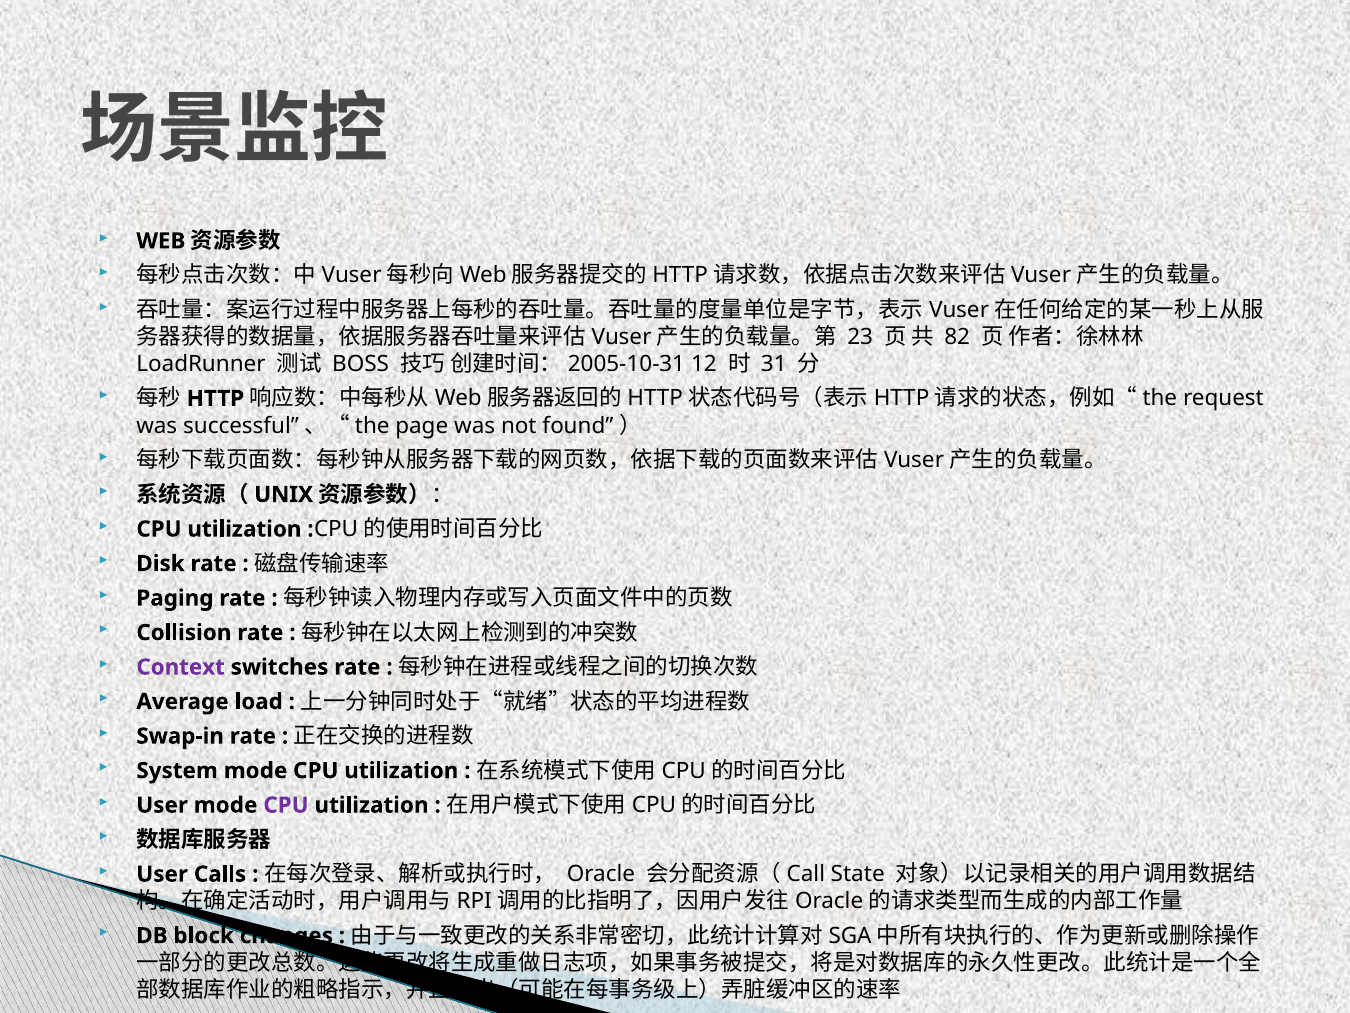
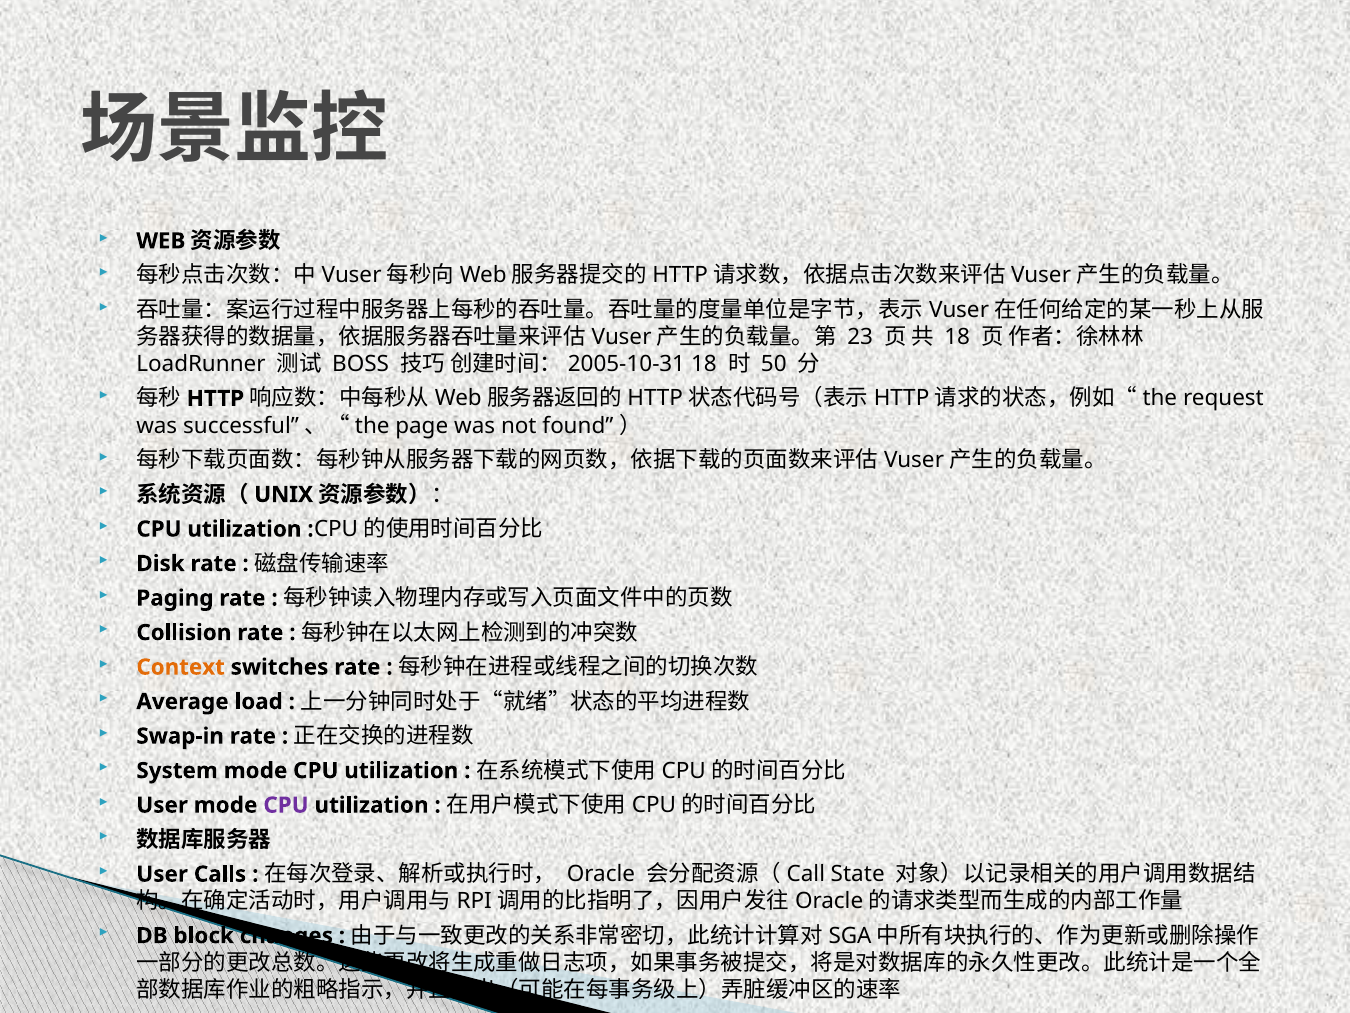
82 at (957, 337): 82 -> 18
12 at (704, 364): 12 -> 18
31: 31 -> 50
Context colour: purple -> orange
